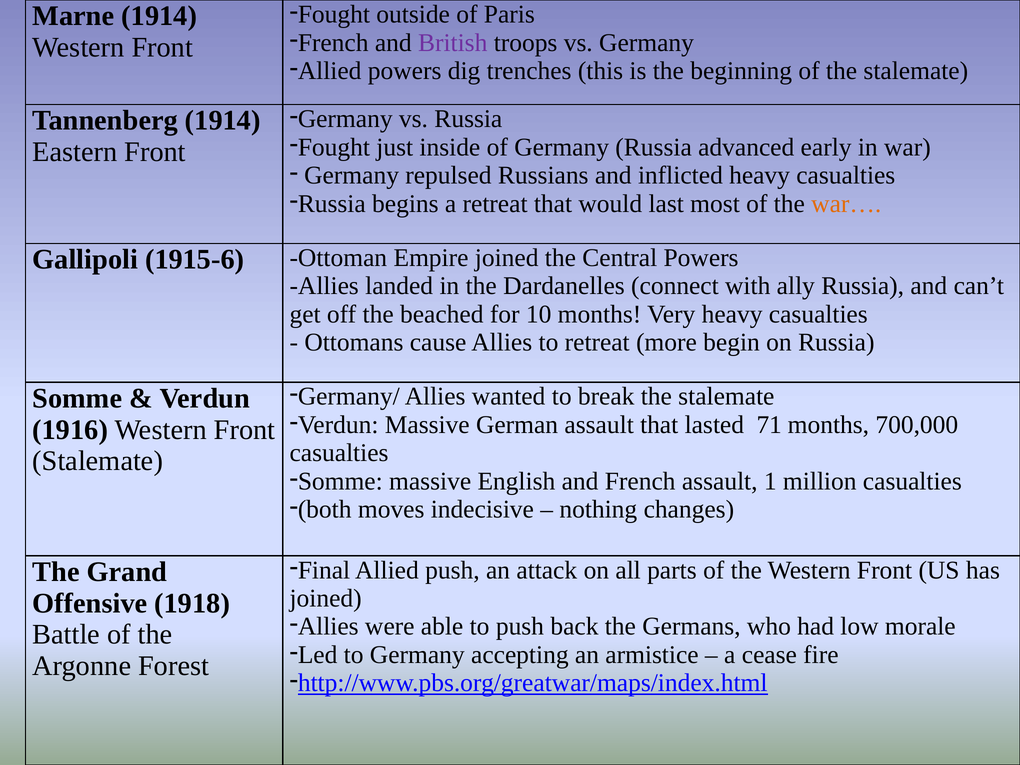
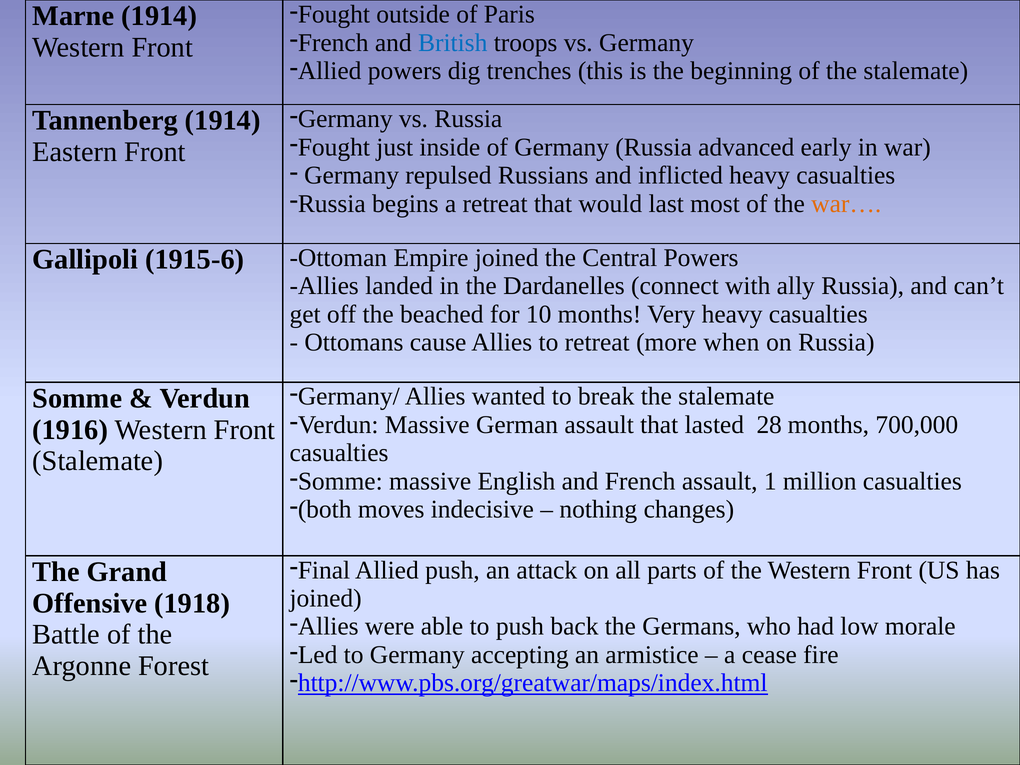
British colour: purple -> blue
begin: begin -> when
71: 71 -> 28
